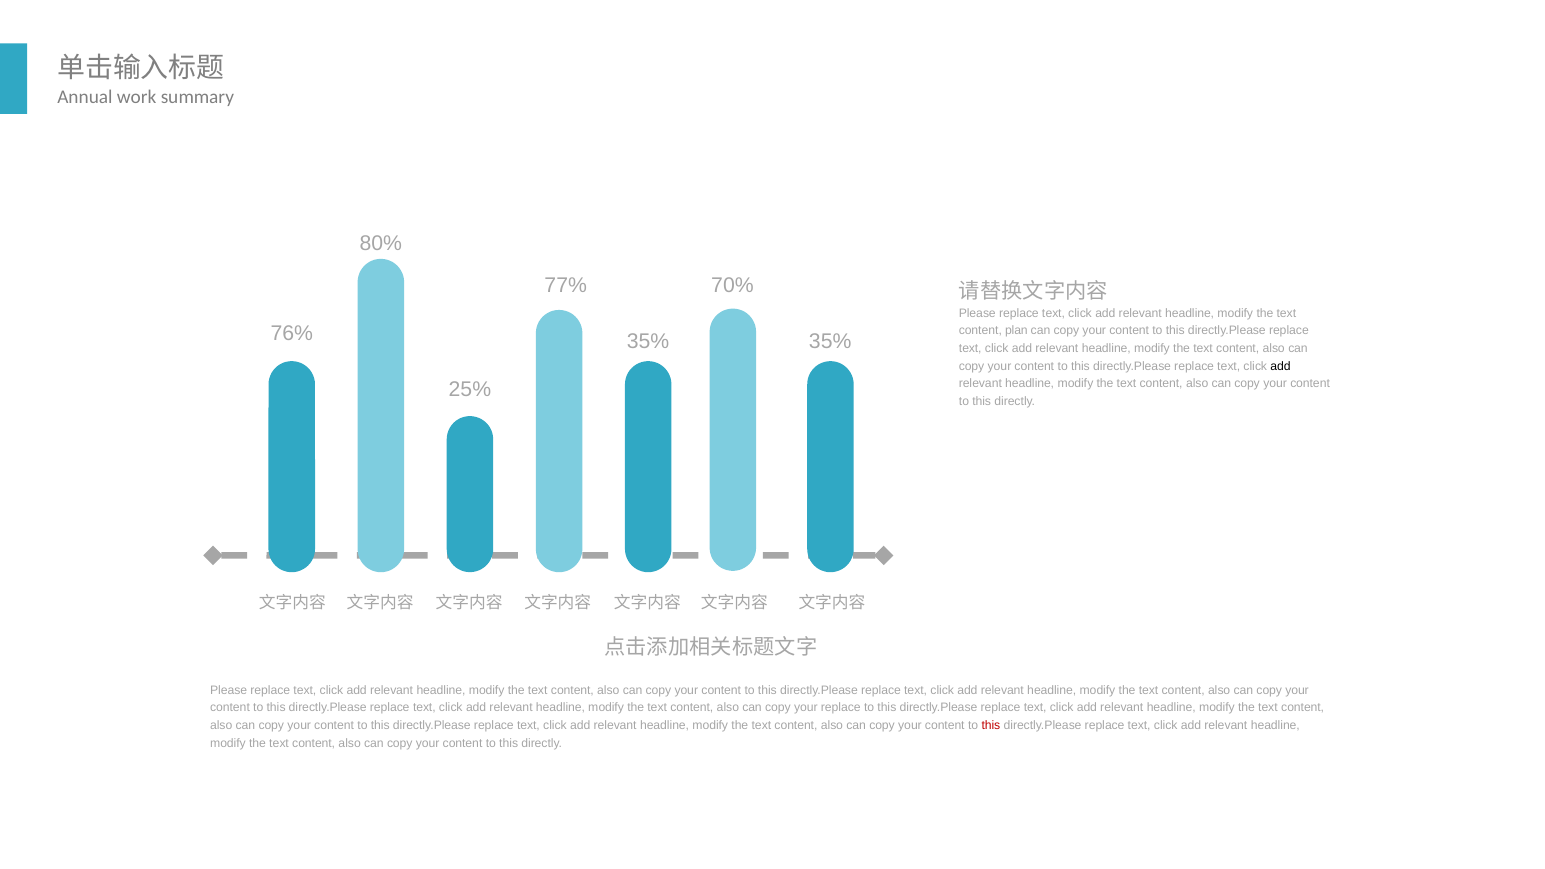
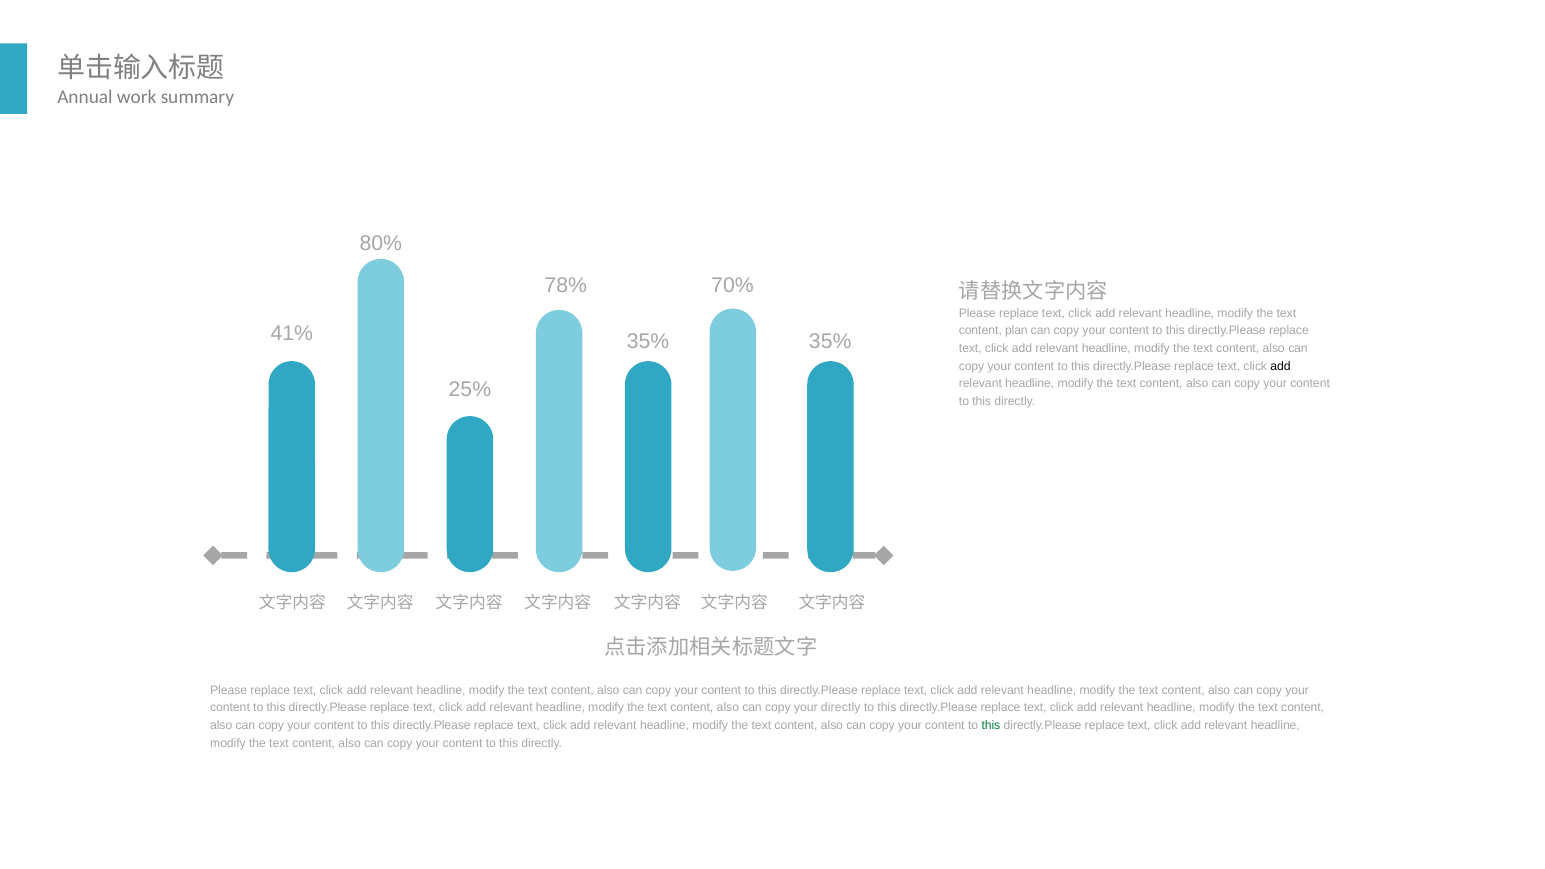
77%: 77% -> 78%
76%: 76% -> 41%
your replace: replace -> directly
this at (991, 726) colour: red -> green
